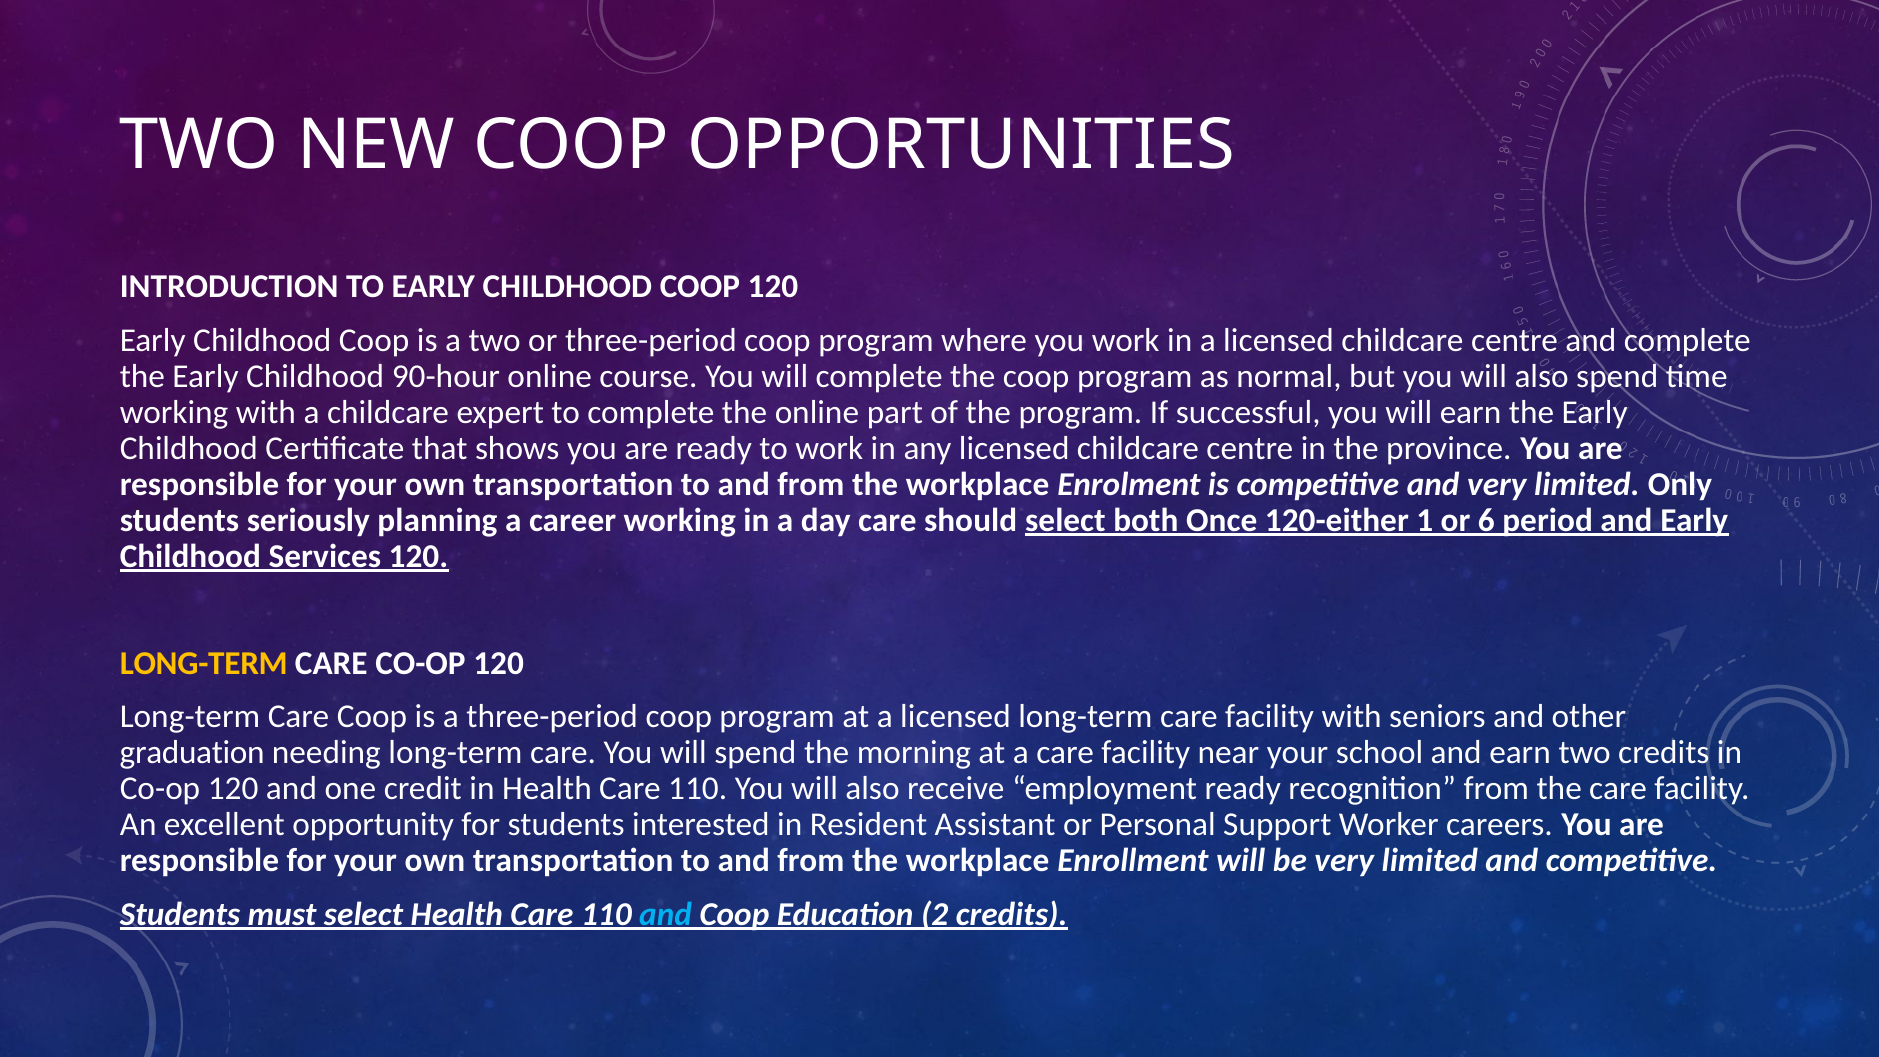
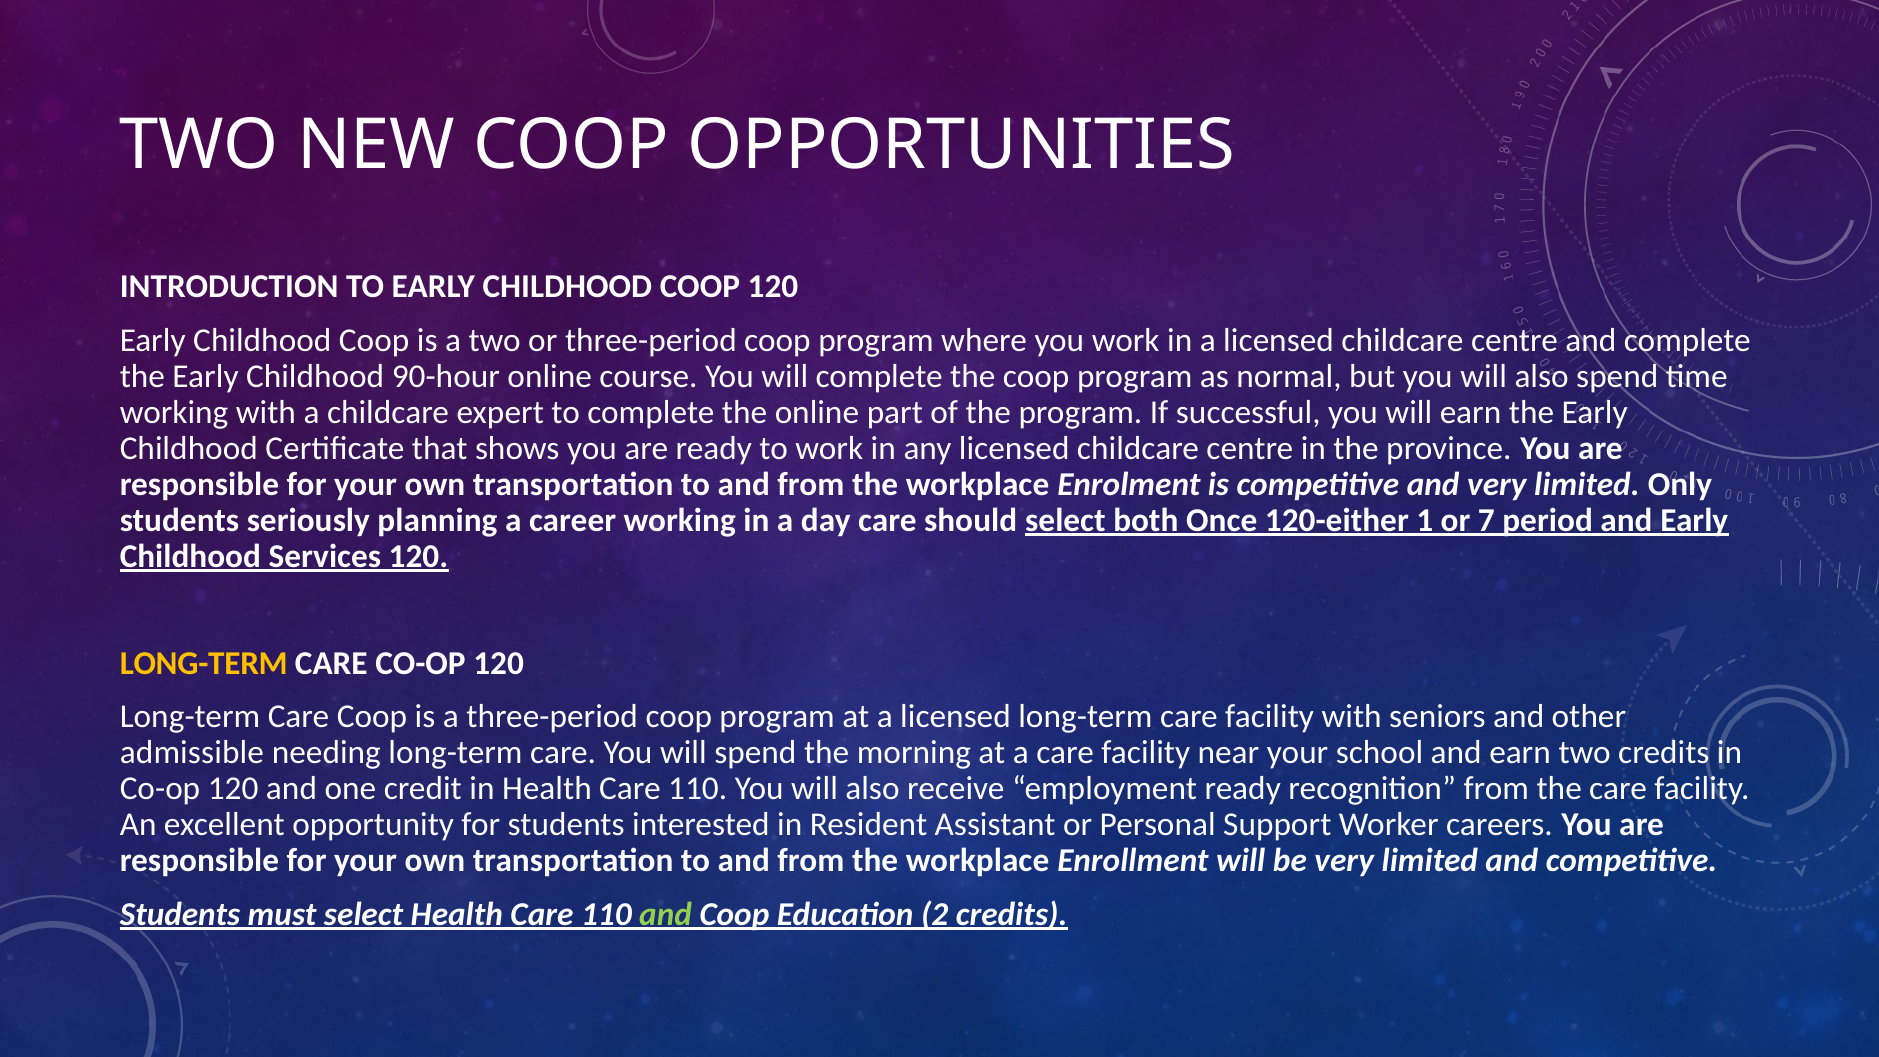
6: 6 -> 7
graduation: graduation -> admissible
and at (666, 914) colour: light blue -> light green
